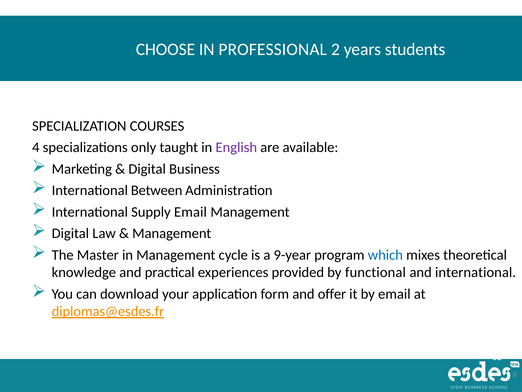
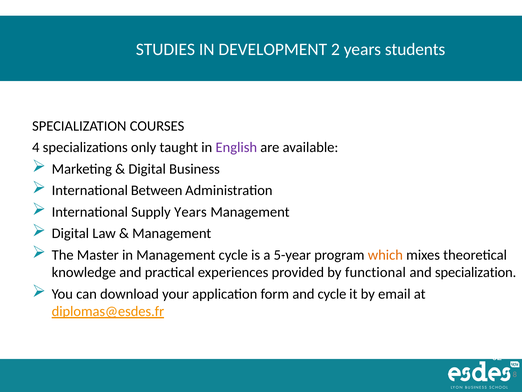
CHOOSE: CHOOSE -> STUDIES
PROFESSIONAL: PROFESSIONAL -> DEVELOPMENT
Supply Email: Email -> Years
9-year: 9-year -> 5-year
which colour: blue -> orange
and international: international -> specialization
and offer: offer -> cycle
